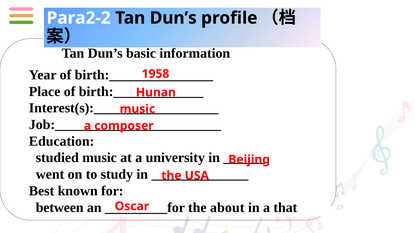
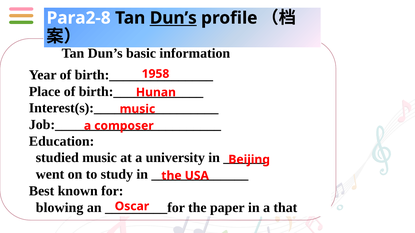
Para2-2: Para2-2 -> Para2-8
Dun’s at (173, 18) underline: none -> present
between: between -> blowing
about: about -> paper
